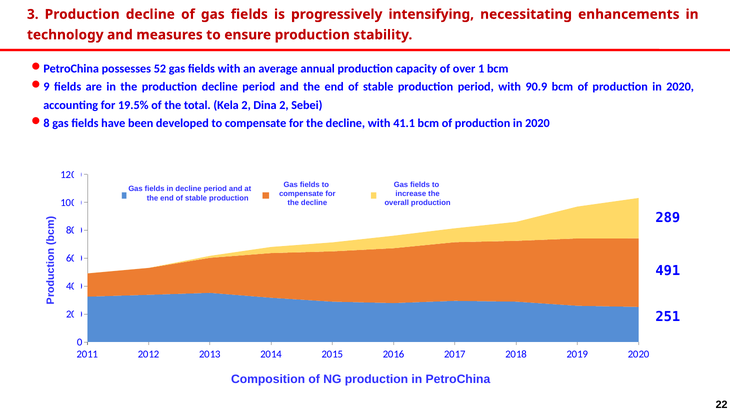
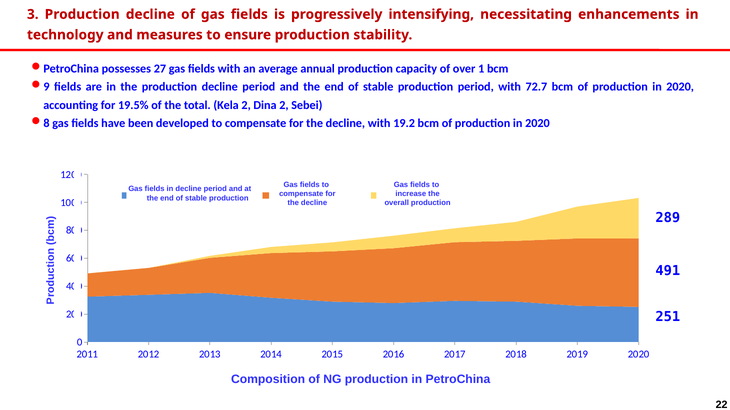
52: 52 -> 27
90.9: 90.9 -> 72.7
41.1: 41.1 -> 19.2
